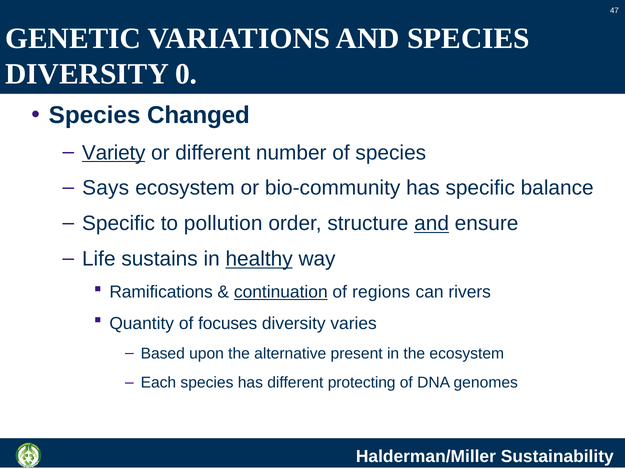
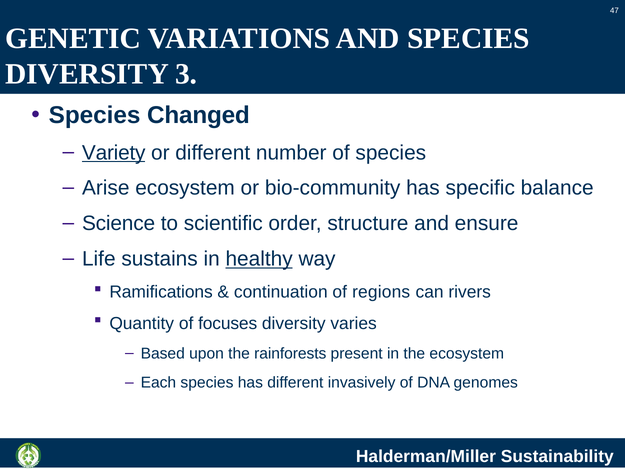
0: 0 -> 3
Says: Says -> Arise
Specific at (118, 223): Specific -> Science
pollution: pollution -> scientific
and at (432, 223) underline: present -> none
continuation underline: present -> none
alternative: alternative -> rainforests
protecting: protecting -> invasively
